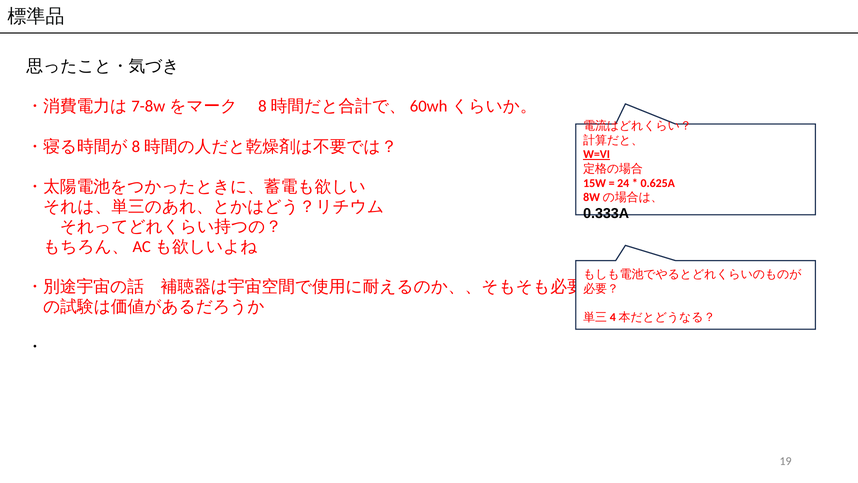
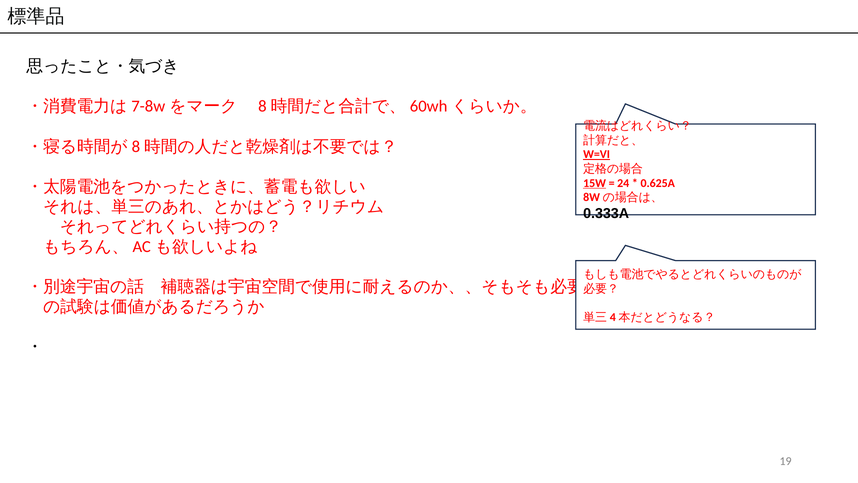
15W underline: none -> present
